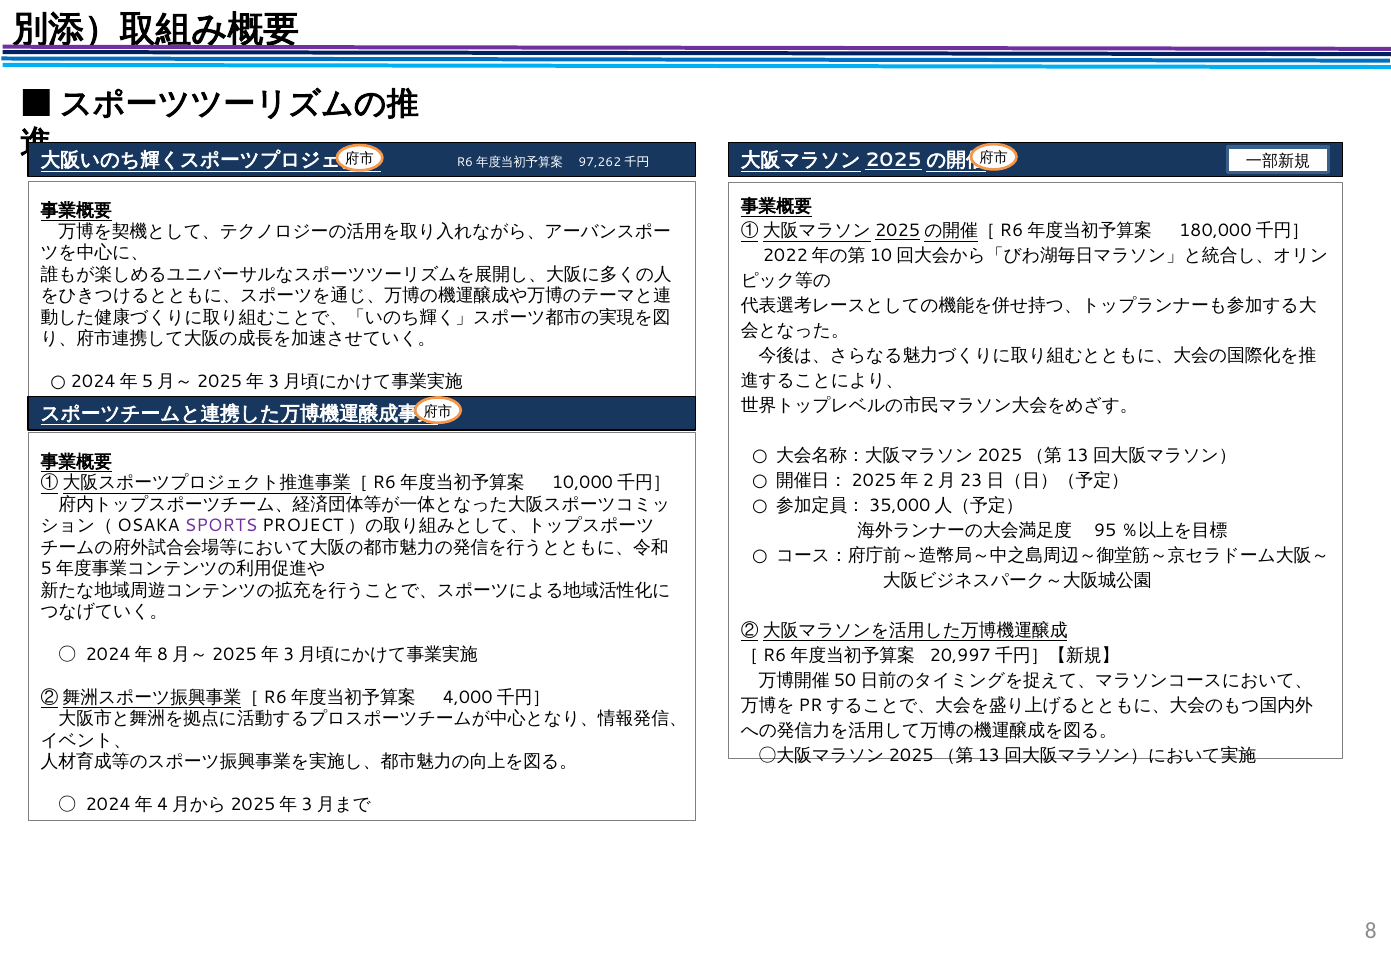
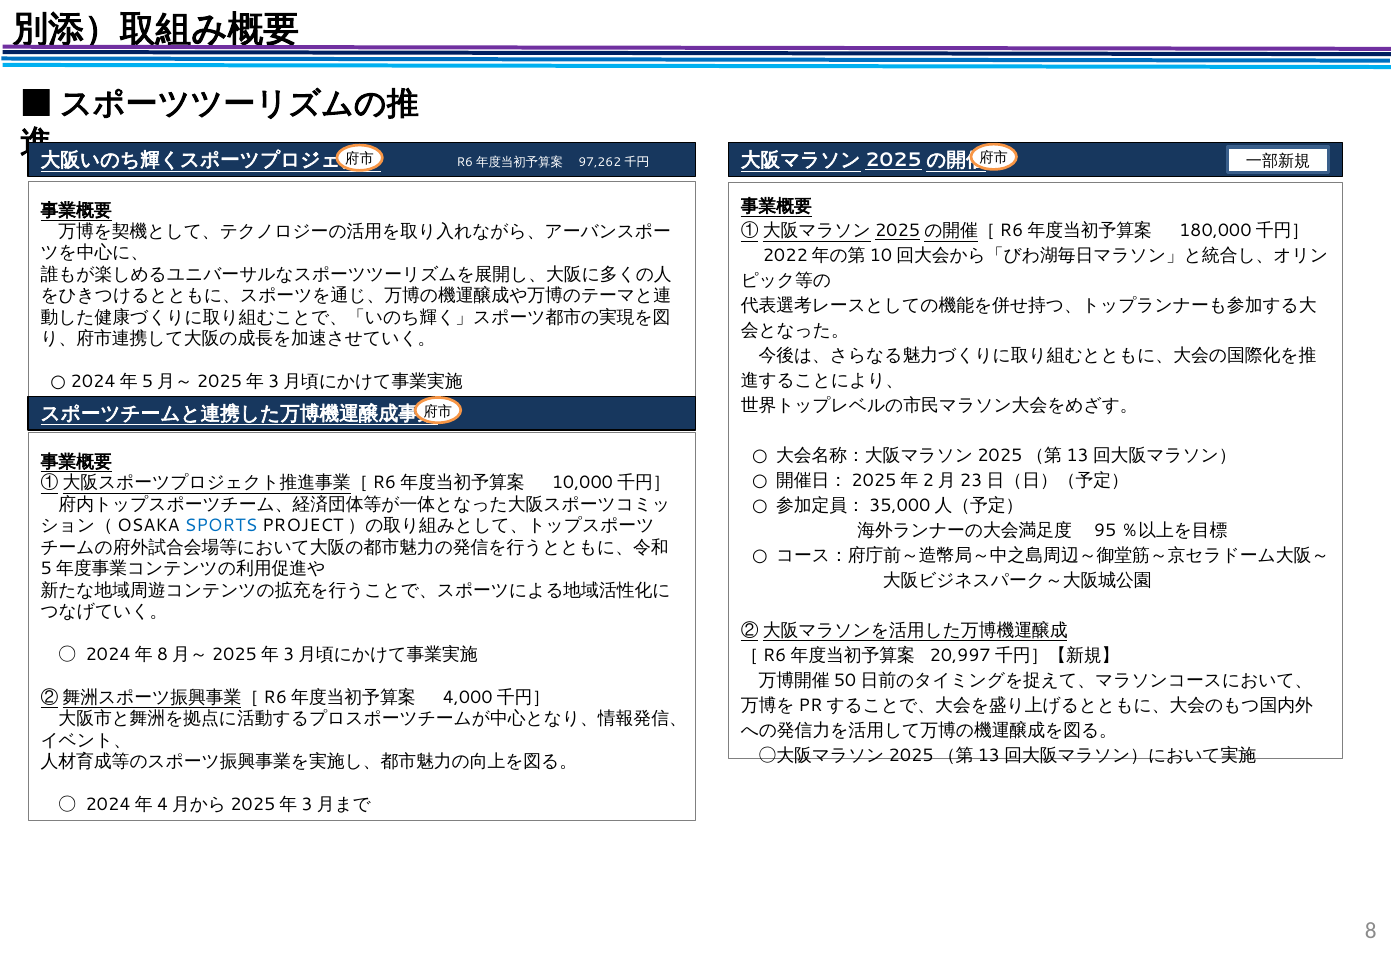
SPORTS colour: purple -> blue
